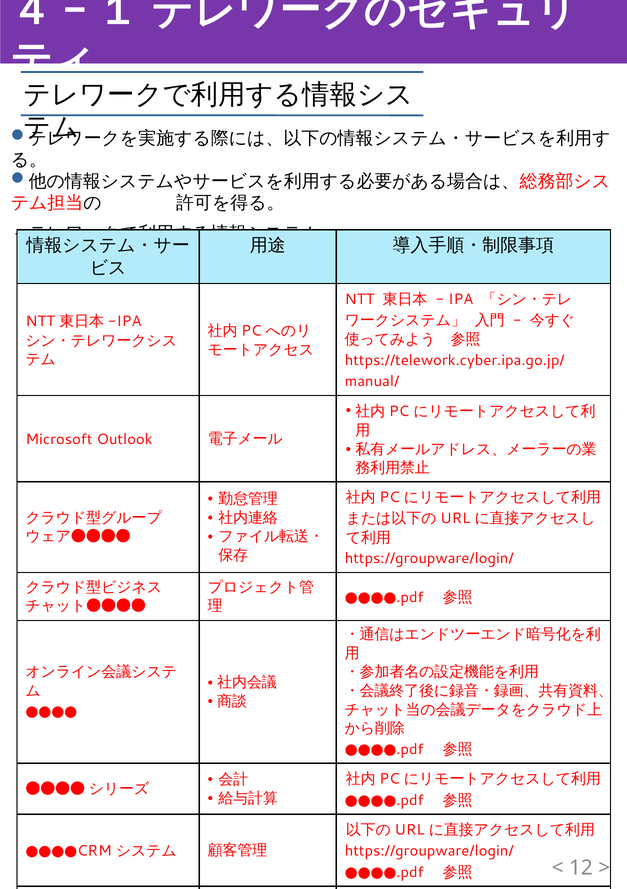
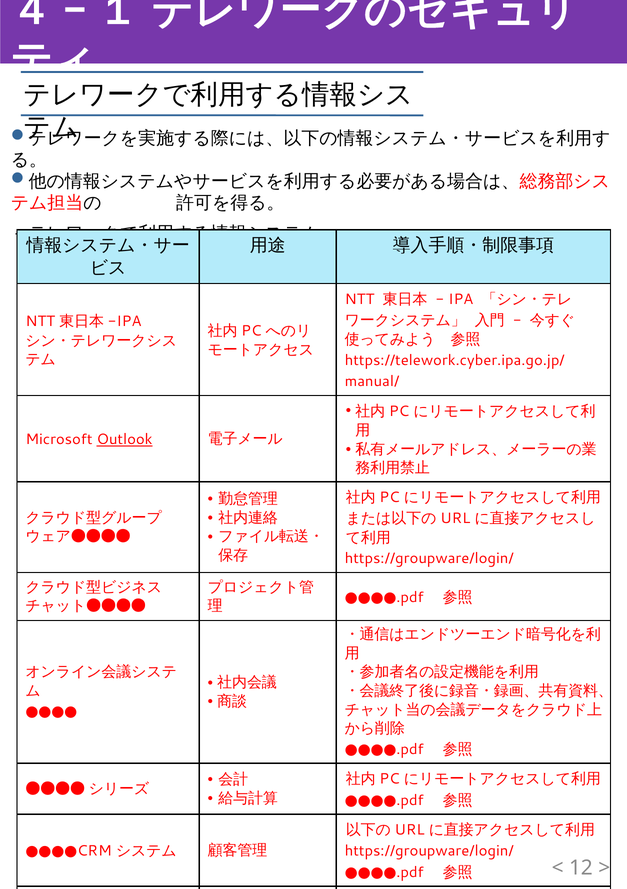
Outlook underline: none -> present
